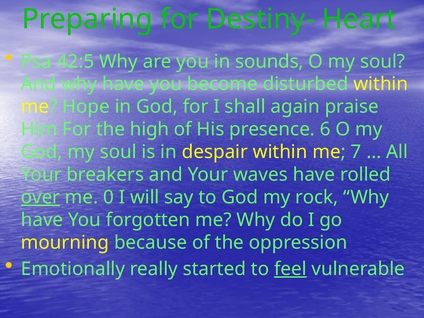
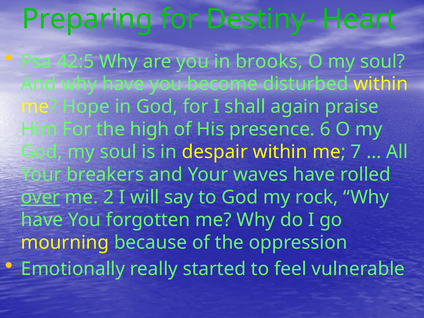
sounds: sounds -> brooks
0: 0 -> 2
feel underline: present -> none
